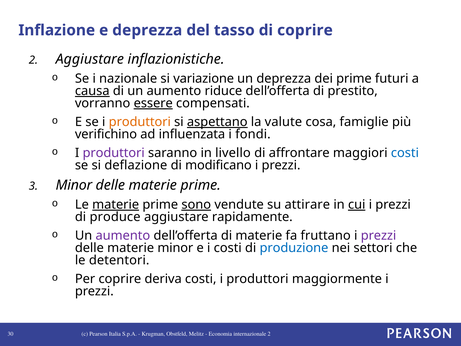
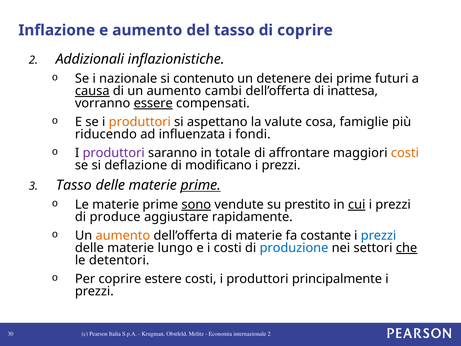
e deprezza: deprezza -> aumento
2 Aggiustare: Aggiustare -> Addizionali
variazione: variazione -> contenuto
un deprezza: deprezza -> detenere
riduce: riduce -> cambi
prestito: prestito -> inattesa
aspettano underline: present -> none
verifichino: verifichino -> riducendo
livello: livello -> totale
costi at (405, 153) colour: blue -> orange
Minor at (74, 185): Minor -> Tasso
prime at (201, 185) underline: none -> present
materie at (116, 205) underline: present -> none
attirare: attirare -> prestito
aumento at (123, 236) colour: purple -> orange
fruttano: fruttano -> costante
prezzi at (379, 236) colour: purple -> blue
materie minor: minor -> lungo
che underline: none -> present
deriva: deriva -> estere
maggiormente: maggiormente -> principalmente
